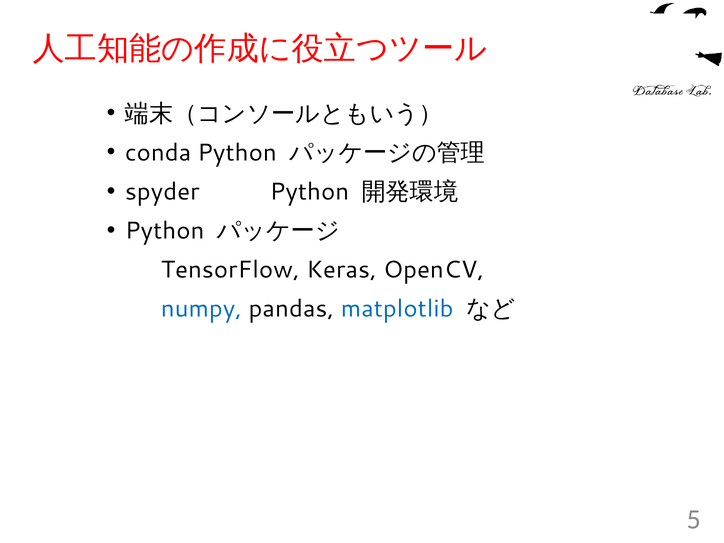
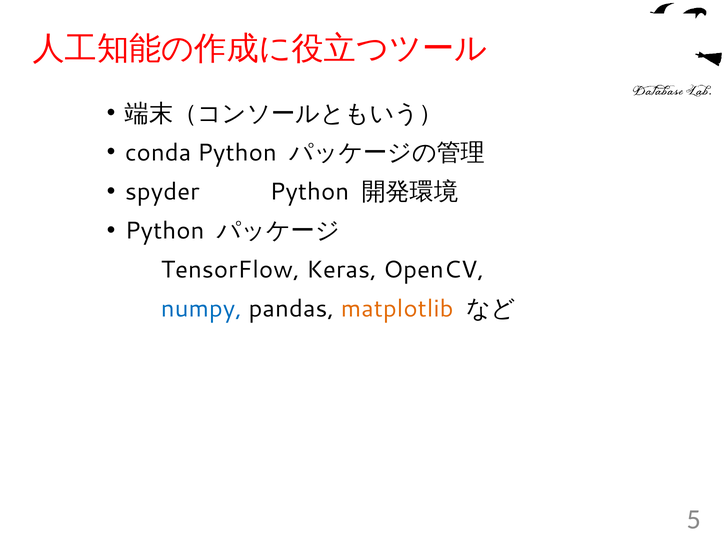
matplotlib colour: blue -> orange
